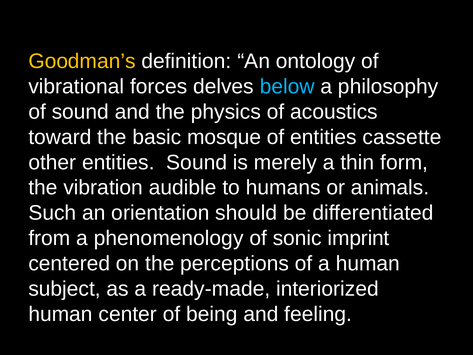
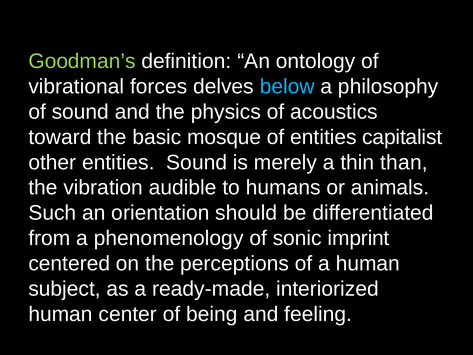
Goodman’s colour: yellow -> light green
cassette: cassette -> capitalist
form: form -> than
